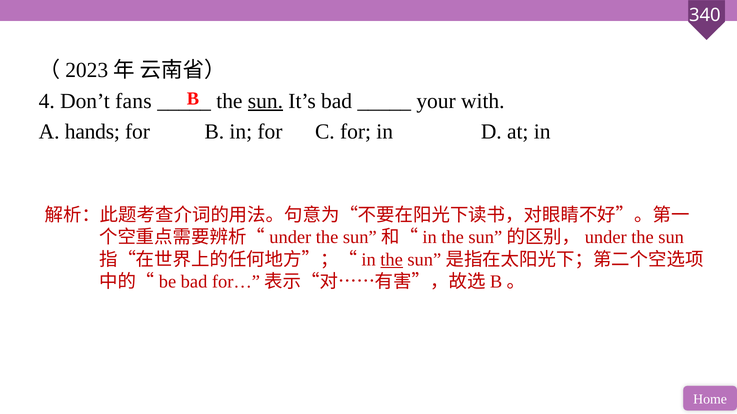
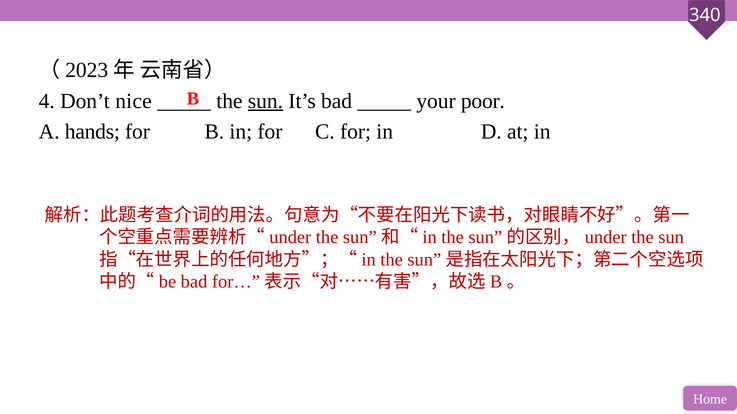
fans: fans -> nice
with: with -> poor
the at (392, 260) underline: present -> none
